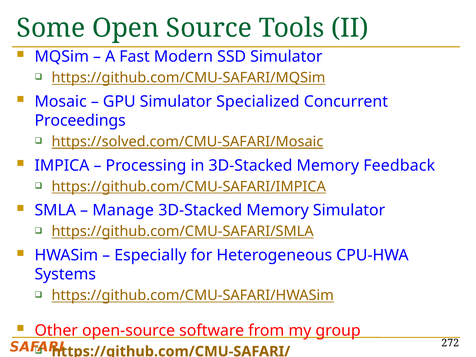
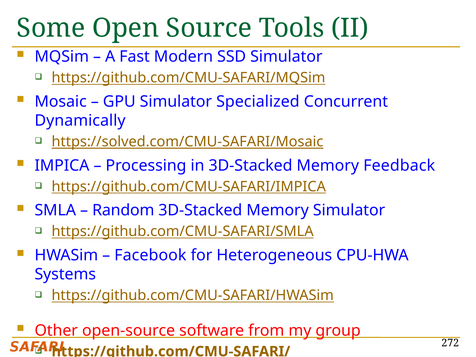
Proceedings: Proceedings -> Dynamically
Manage: Manage -> Random
Especially: Especially -> Facebook
